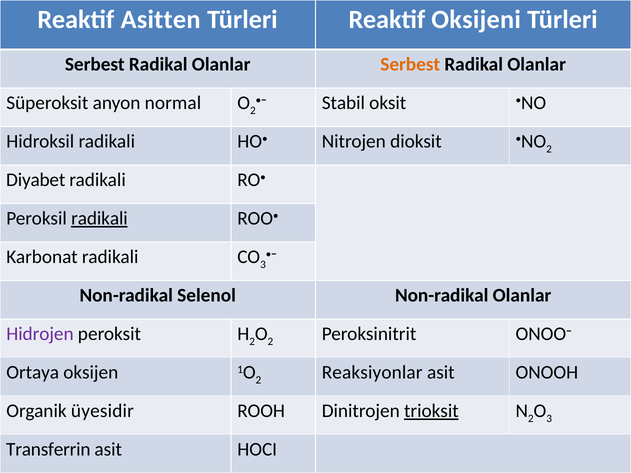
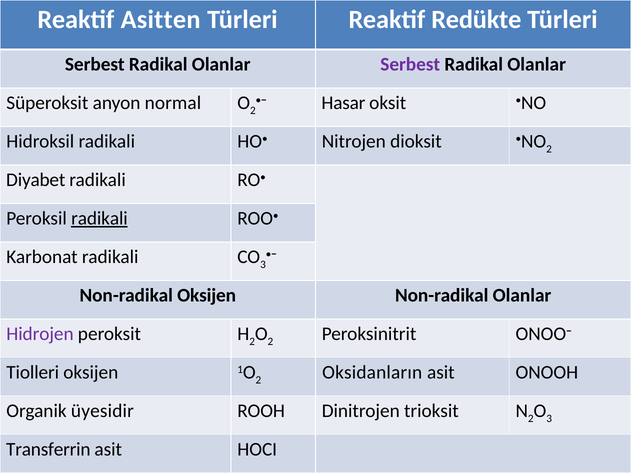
Oksijeni: Oksijeni -> Redükte
Serbest at (410, 65) colour: orange -> purple
Stabil: Stabil -> Hasar
Non-radikal Selenol: Selenol -> Oksijen
Ortaya: Ortaya -> Tiolleri
Reaksiyonlar: Reaksiyonlar -> Oksidanların
trioksit underline: present -> none
